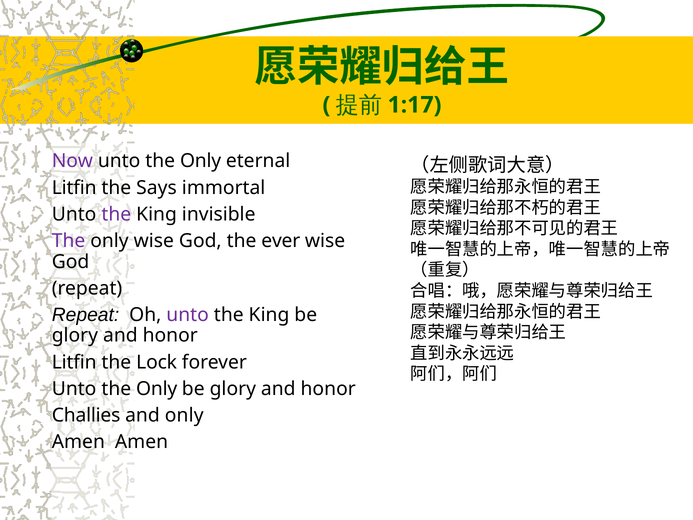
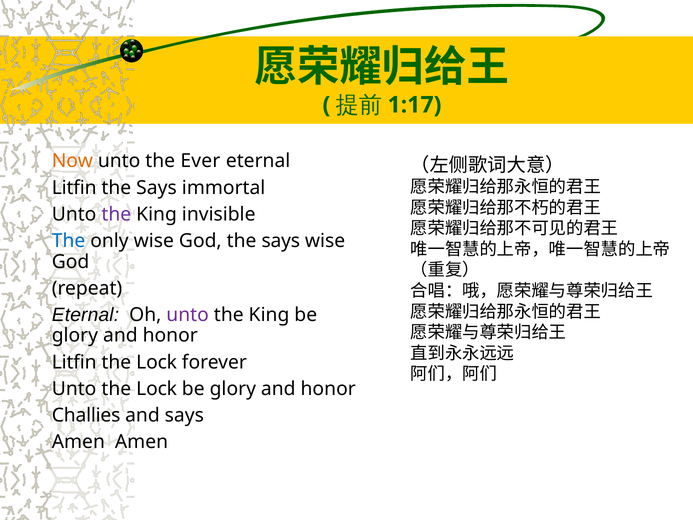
Now colour: purple -> orange
Only at (201, 161): Only -> Ever
The at (69, 241) colour: purple -> blue
God the ever: ever -> says
Repeat at (86, 315): Repeat -> Eternal
Only at (157, 389): Only -> Lock
and only: only -> says
